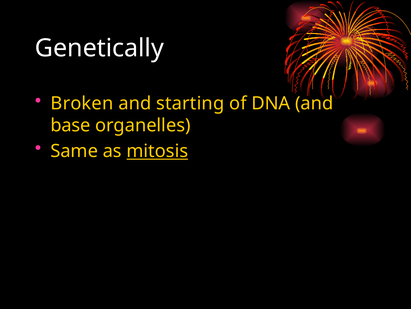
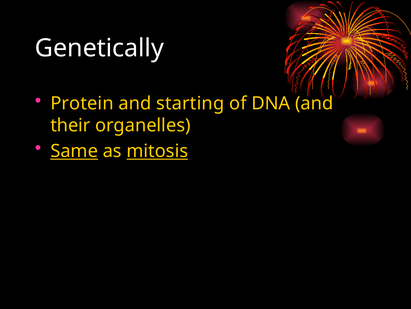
Broken: Broken -> Protein
base: base -> their
Same underline: none -> present
